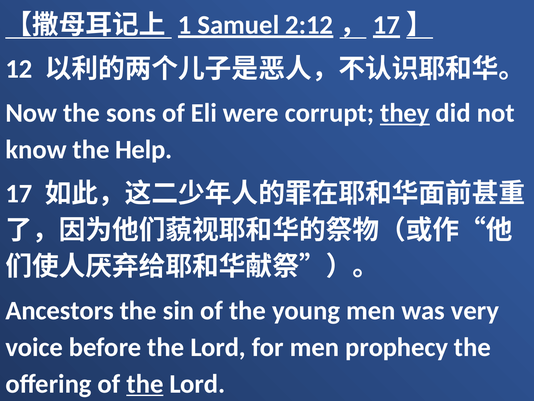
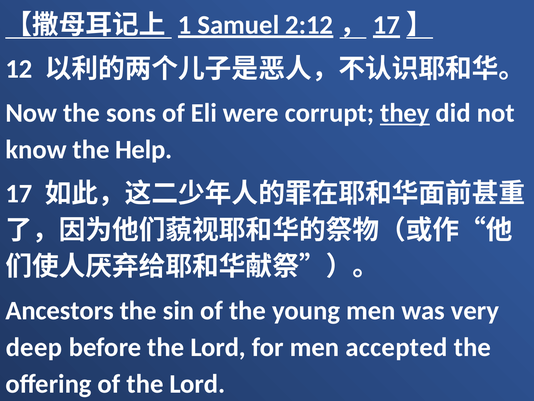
voice: voice -> deep
prophecy: prophecy -> accepted
the at (145, 383) underline: present -> none
